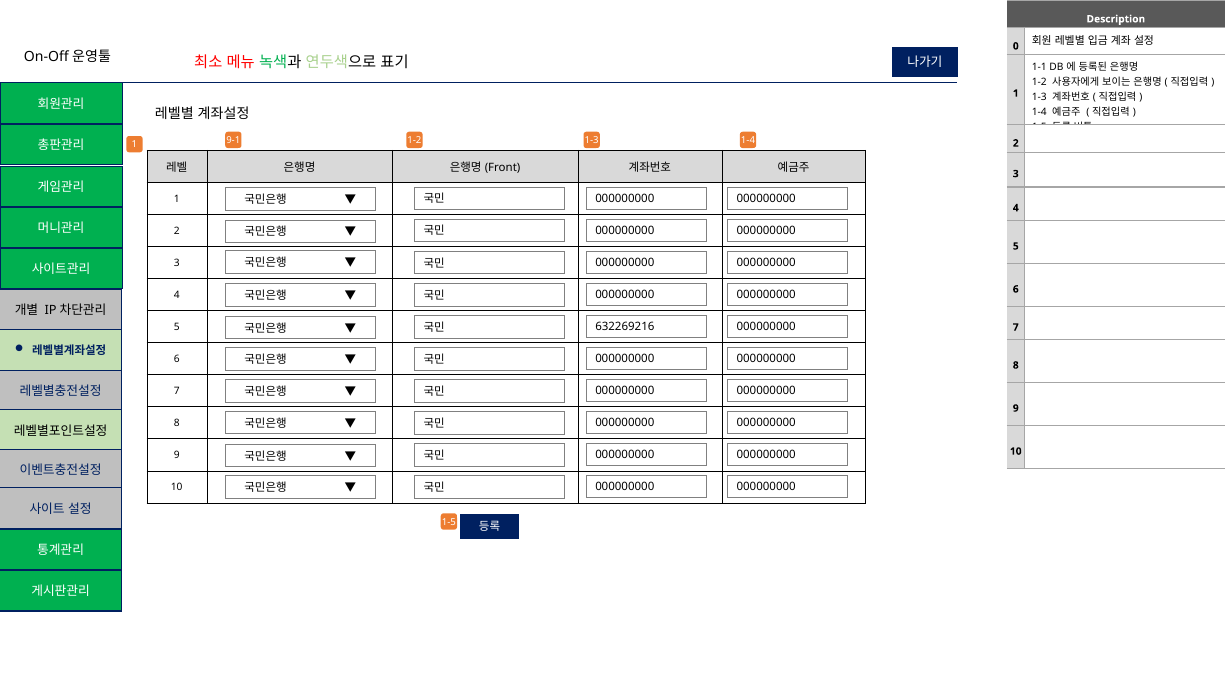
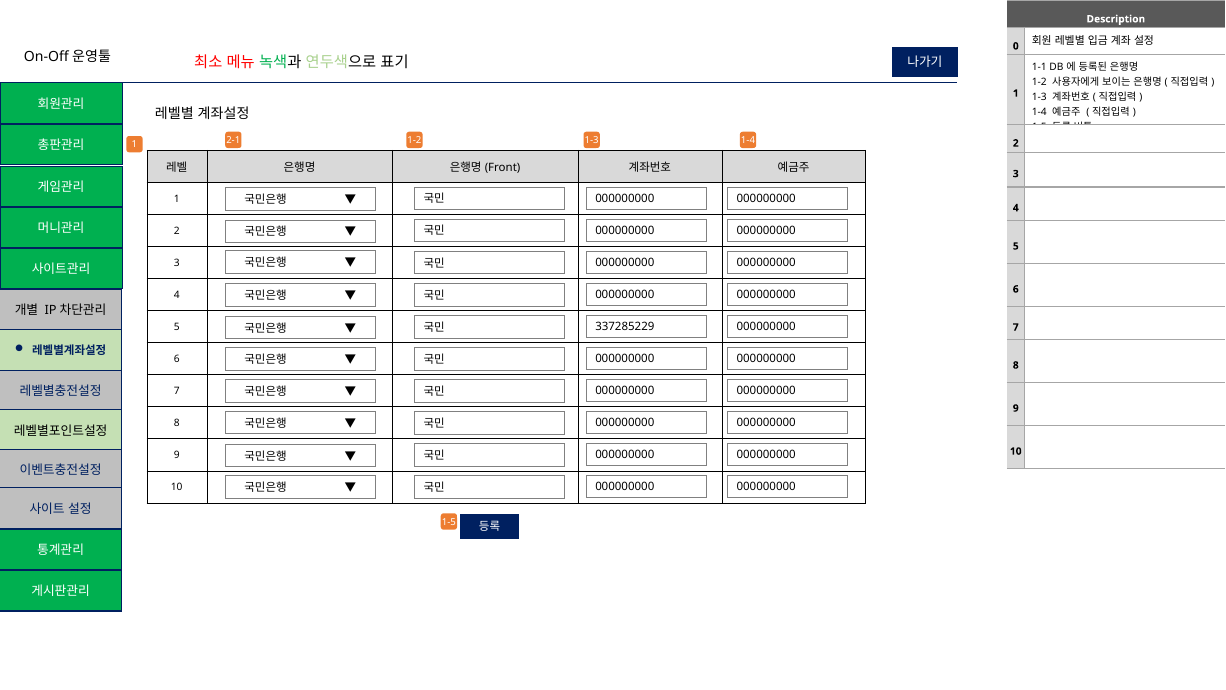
9-1: 9-1 -> 2-1
632269216: 632269216 -> 337285229
